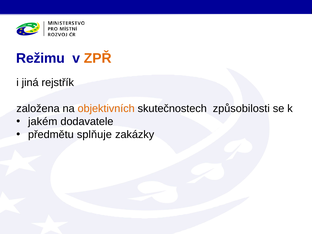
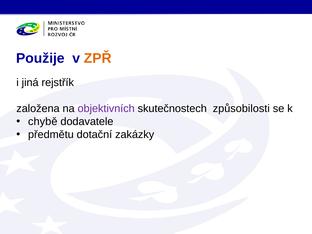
Režimu: Režimu -> Použije
objektivních colour: orange -> purple
jakém: jakém -> chybě
splňuje: splňuje -> dotační
